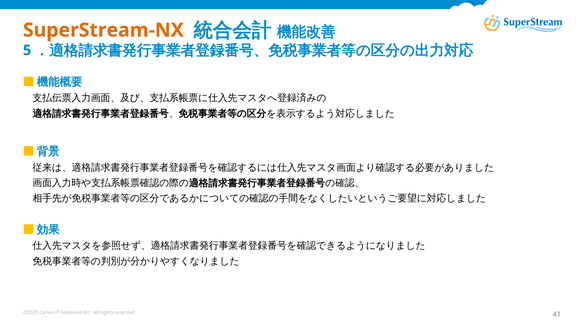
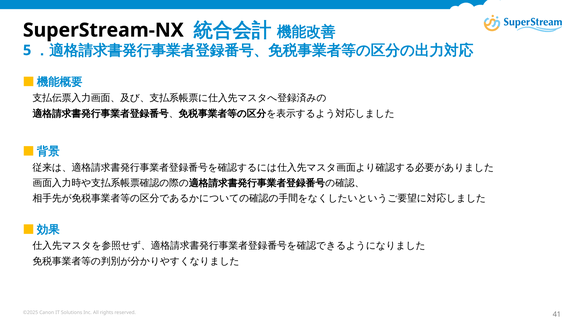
SuperStream-NX colour: orange -> black
